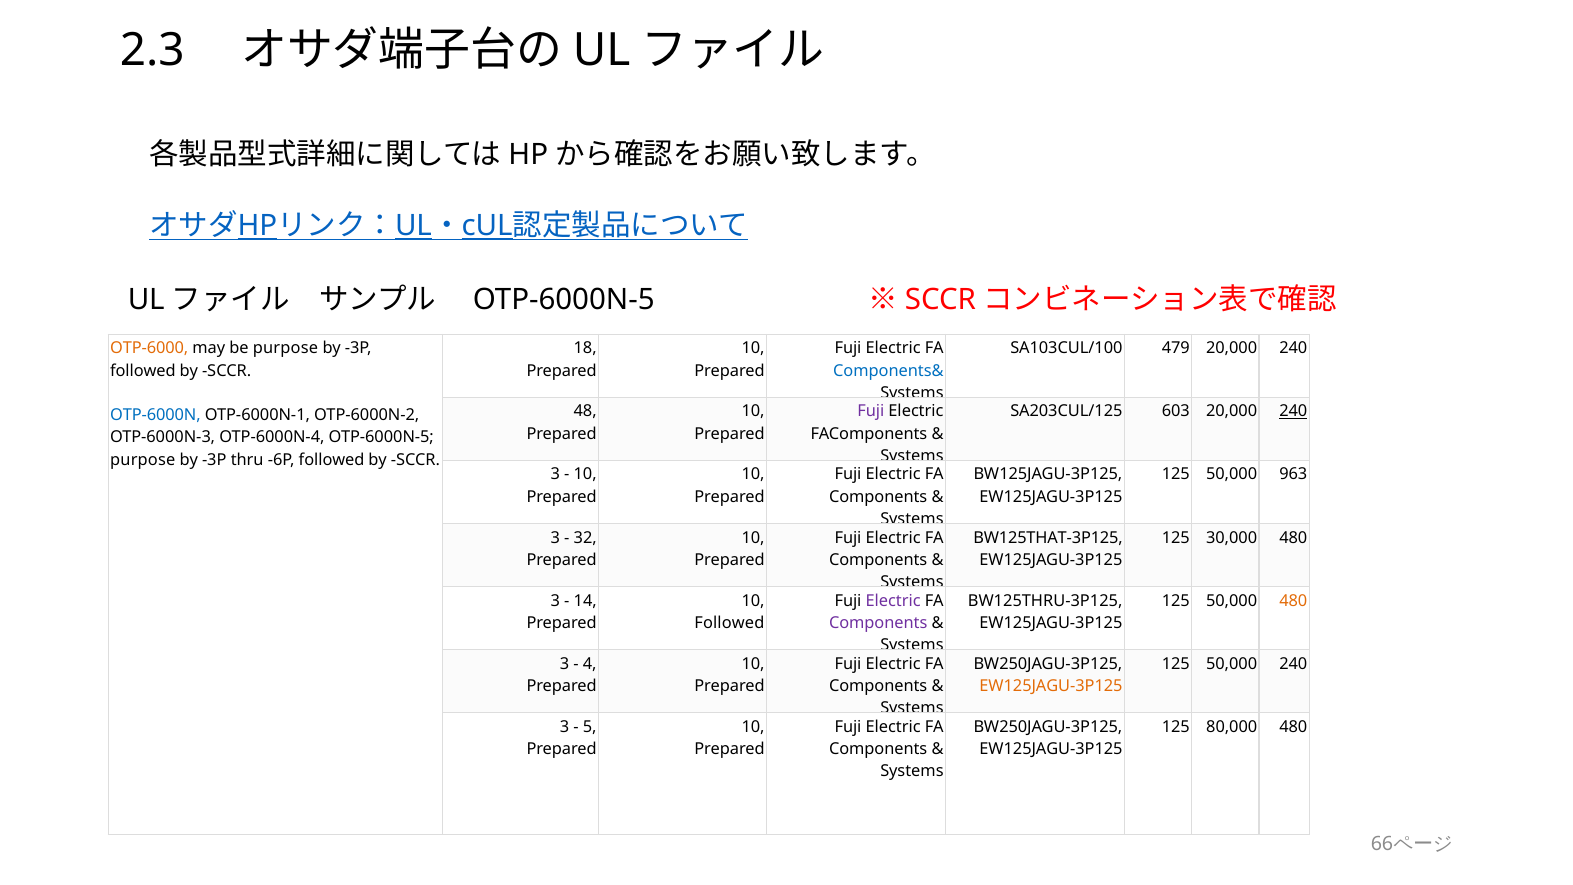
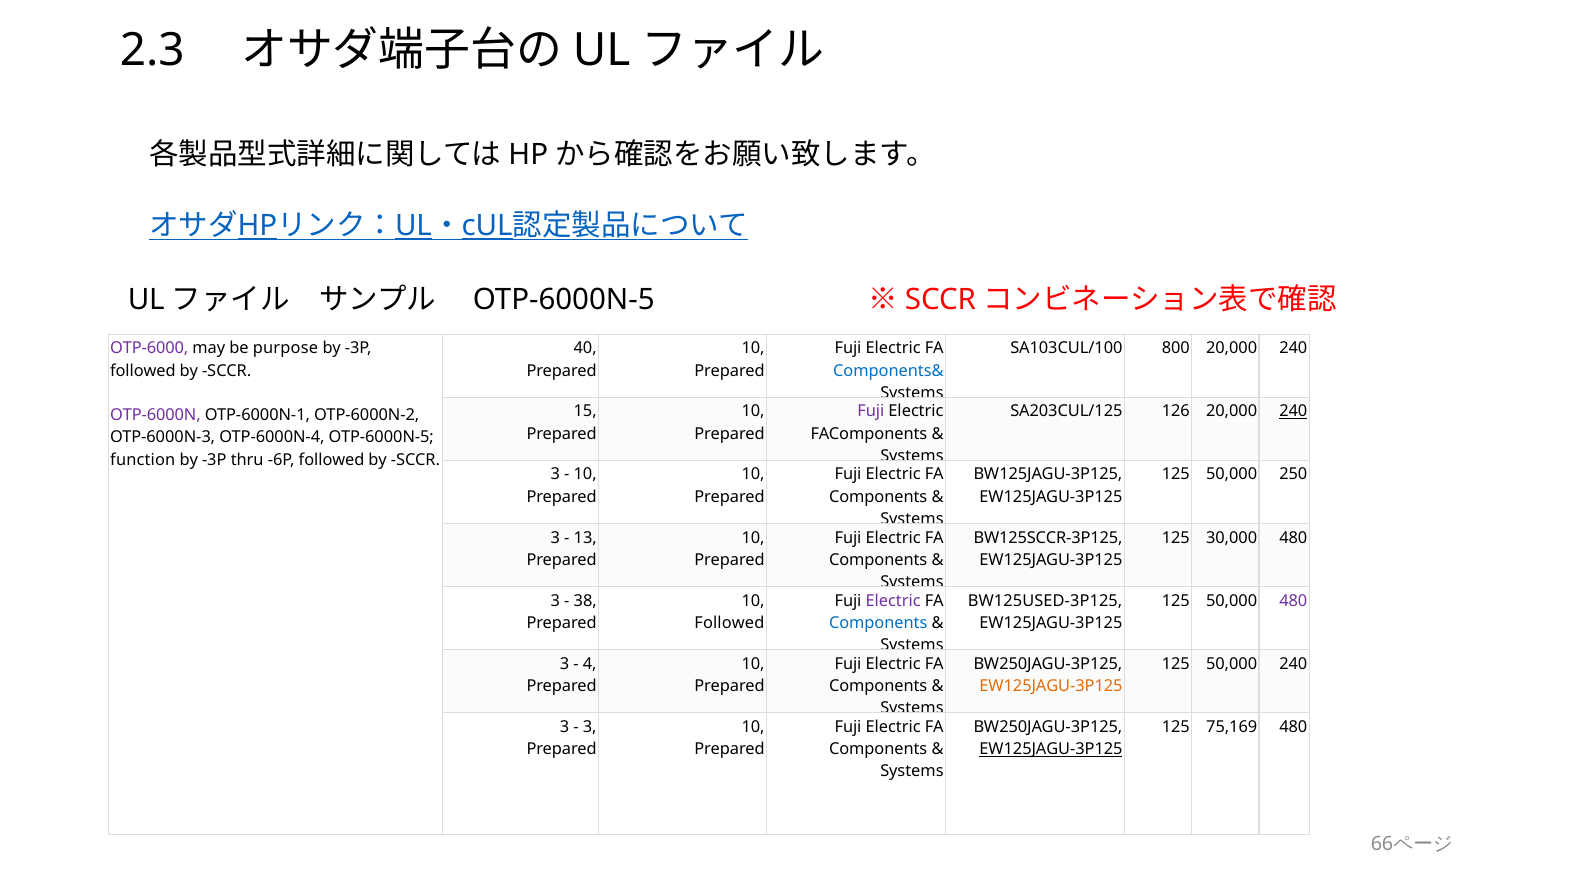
OTP-6000 colour: orange -> purple
18: 18 -> 40
479: 479 -> 800
48: 48 -> 15
603: 603 -> 126
OTP-6000N colour: blue -> purple
purpose at (143, 460): purpose -> function
963: 963 -> 250
32: 32 -> 13
BW125THAT-3P125: BW125THAT-3P125 -> BW125SCCR-3P125
14: 14 -> 38
BW125THRU-3P125: BW125THRU-3P125 -> BW125USED-3P125
480 at (1293, 601) colour: orange -> purple
Components at (878, 623) colour: purple -> blue
5 at (590, 727): 5 -> 3
80,000: 80,000 -> 75,169
EW125JAGU-3P125 at (1051, 749) underline: none -> present
